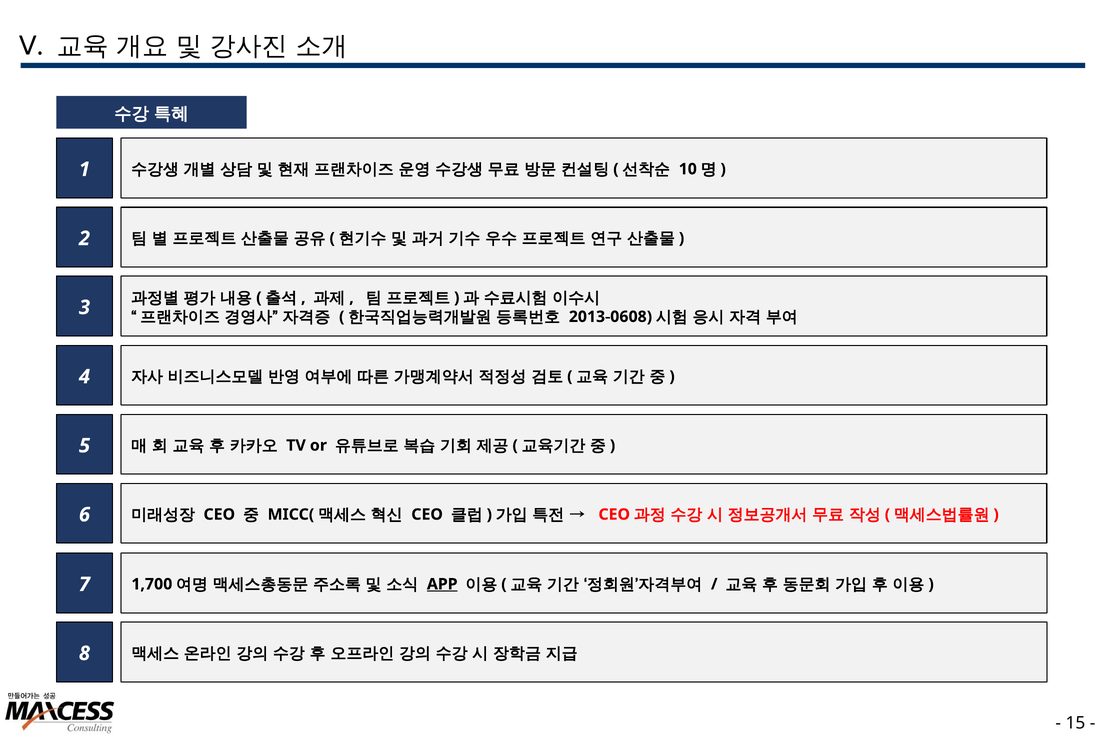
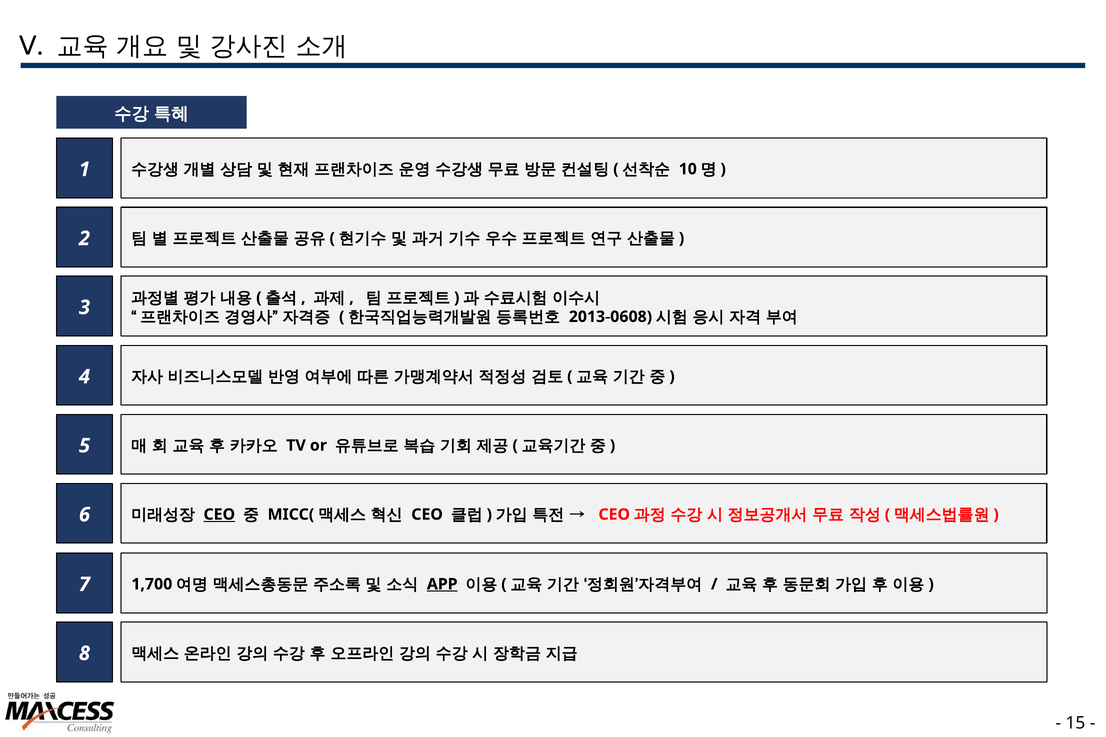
CEO at (219, 514) underline: none -> present
